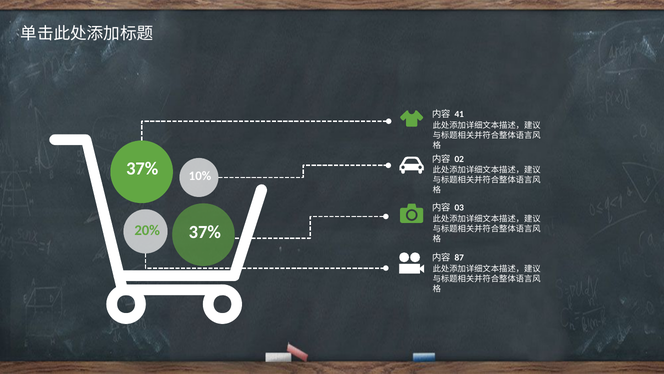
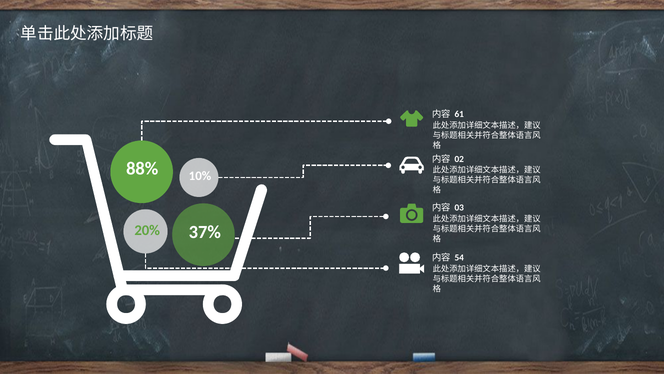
41: 41 -> 61
37% at (142, 169): 37% -> 88%
87: 87 -> 54
